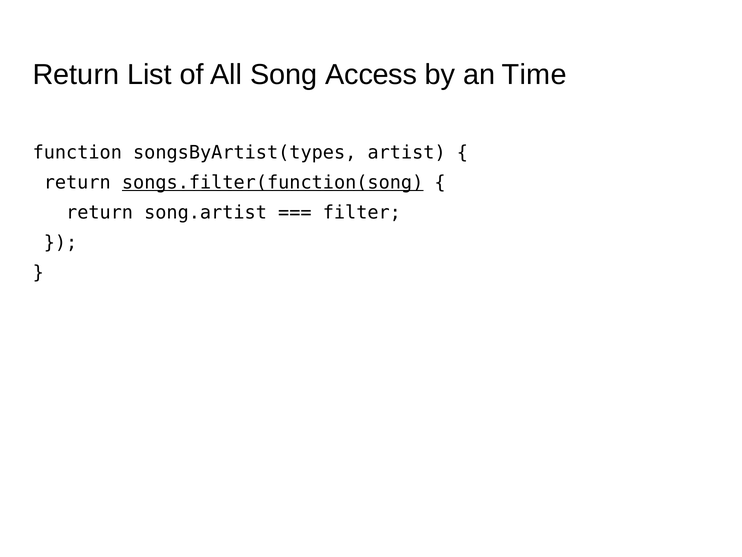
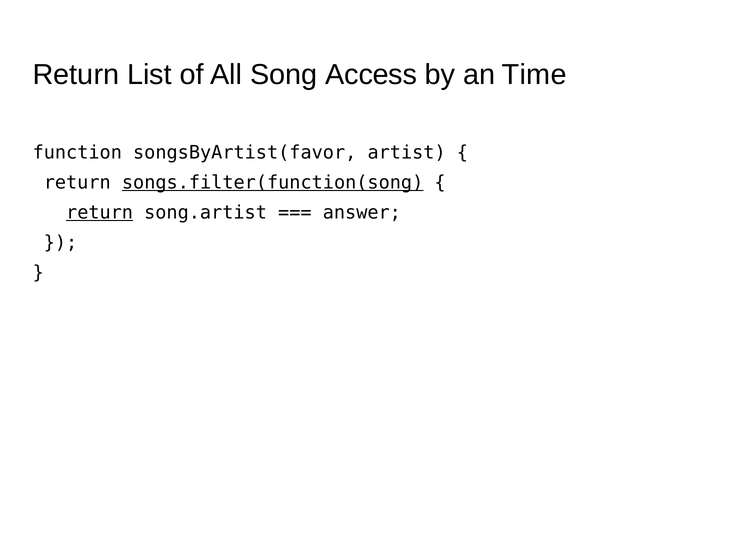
songsByArtist(types: songsByArtist(types -> songsByArtist(favor
return at (100, 212) underline: none -> present
filter: filter -> answer
